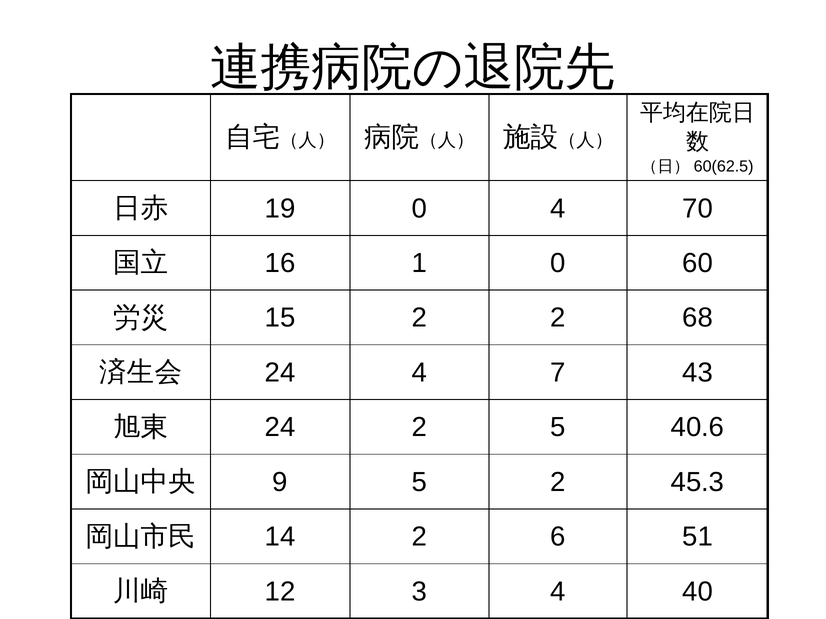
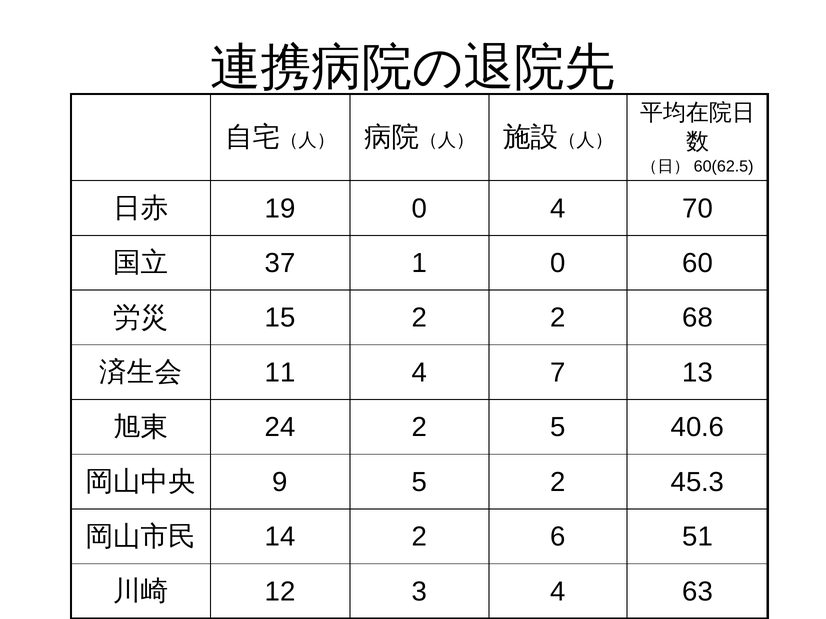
16: 16 -> 37
24 at (280, 373): 24 -> 11
43: 43 -> 13
40: 40 -> 63
